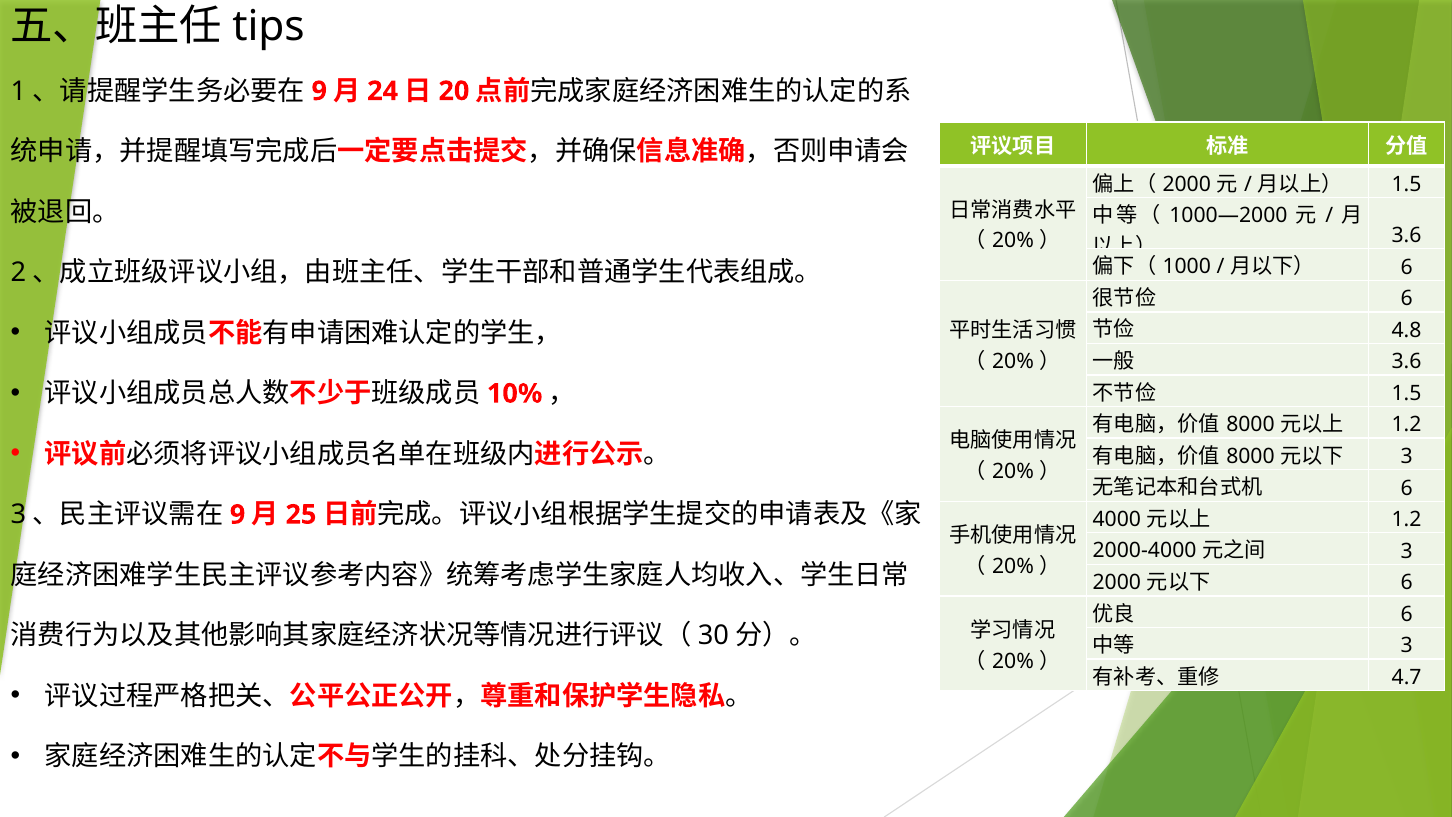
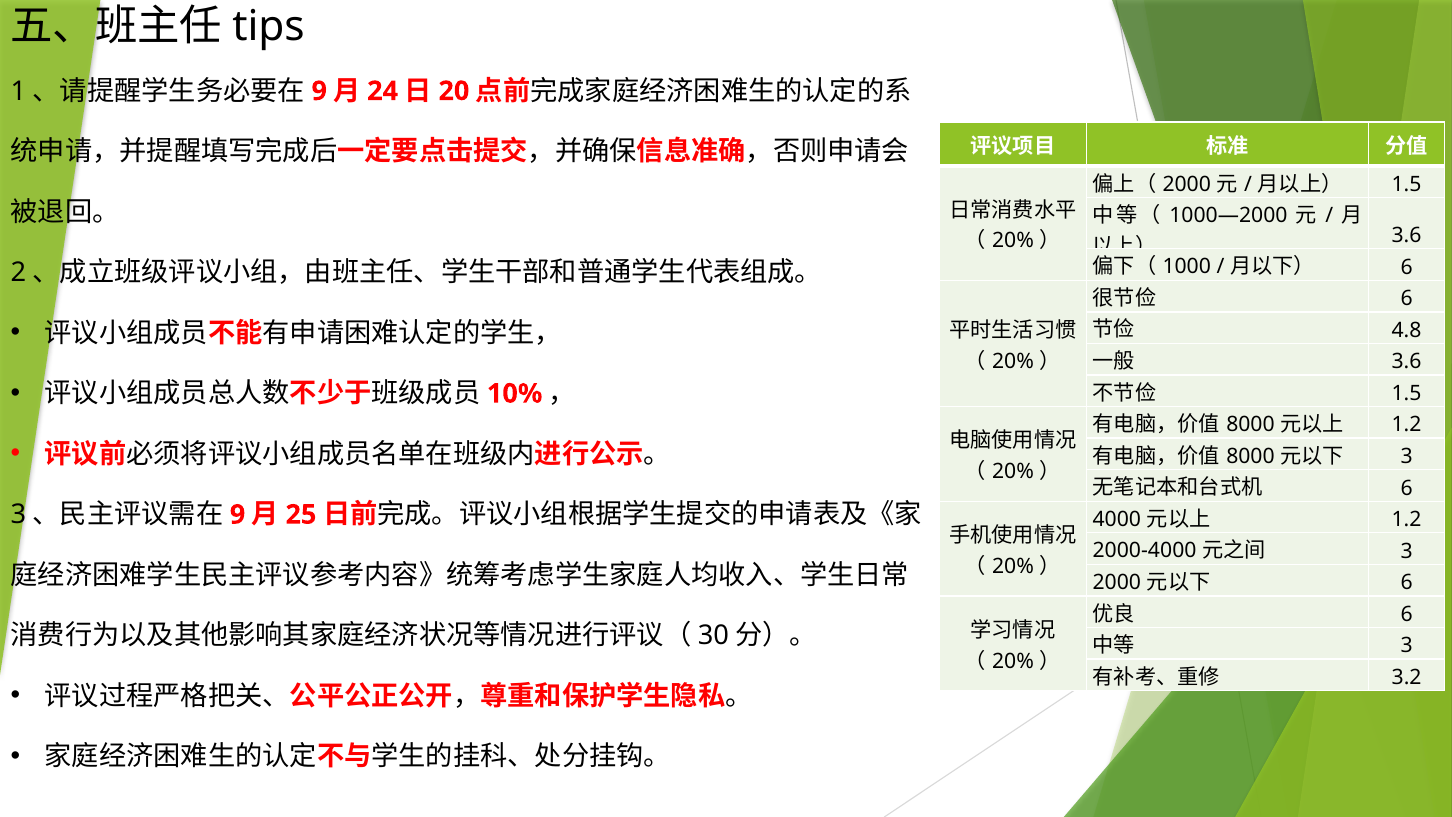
4.7: 4.7 -> 3.2
